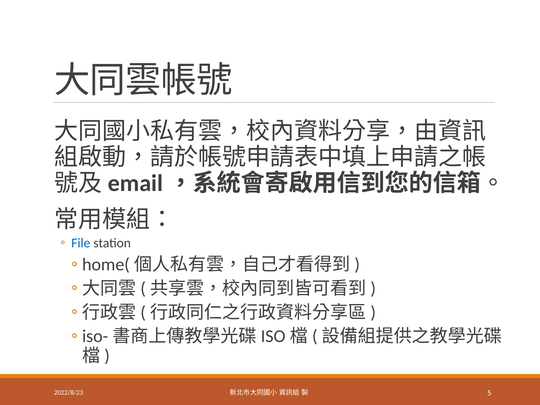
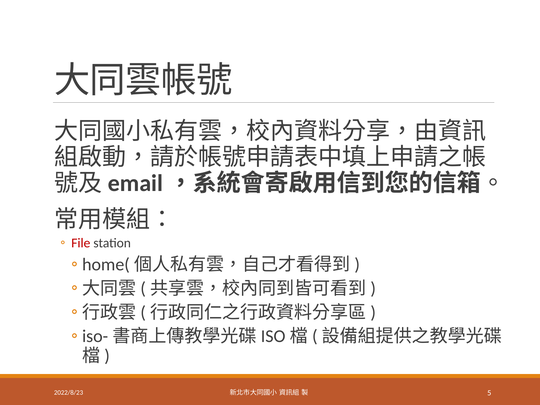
File colour: blue -> red
